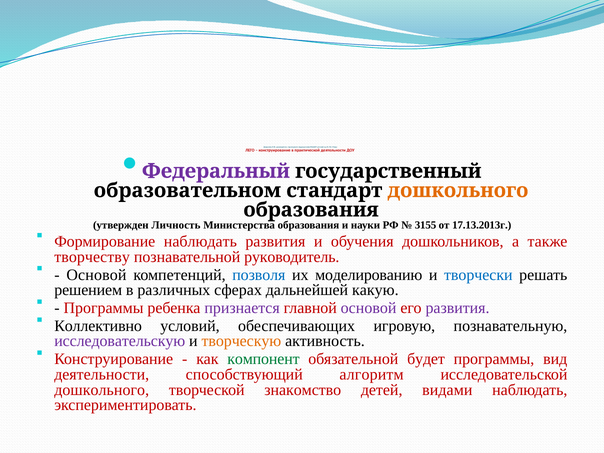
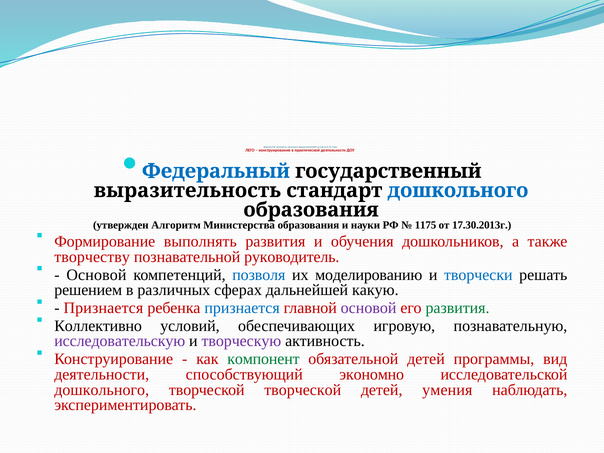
Федеральный colour: purple -> blue
образовательном: образовательном -> выразительность
дошкольного at (458, 190) colour: orange -> blue
Личность: Личность -> Алгоритм
3155: 3155 -> 1175
17.13.2013г: 17.13.2013г -> 17.30.2013г
Формирование наблюдать: наблюдать -> выполнять
Программы at (104, 308): Программы -> Признается
признается at (242, 308) colour: purple -> blue
развития at (458, 308) colour: purple -> green
творческую colour: orange -> purple
обязательной будет: будет -> детей
алгоритм: алгоритм -> экономно
творческой знакомство: знакомство -> творческой
видами: видами -> умения
